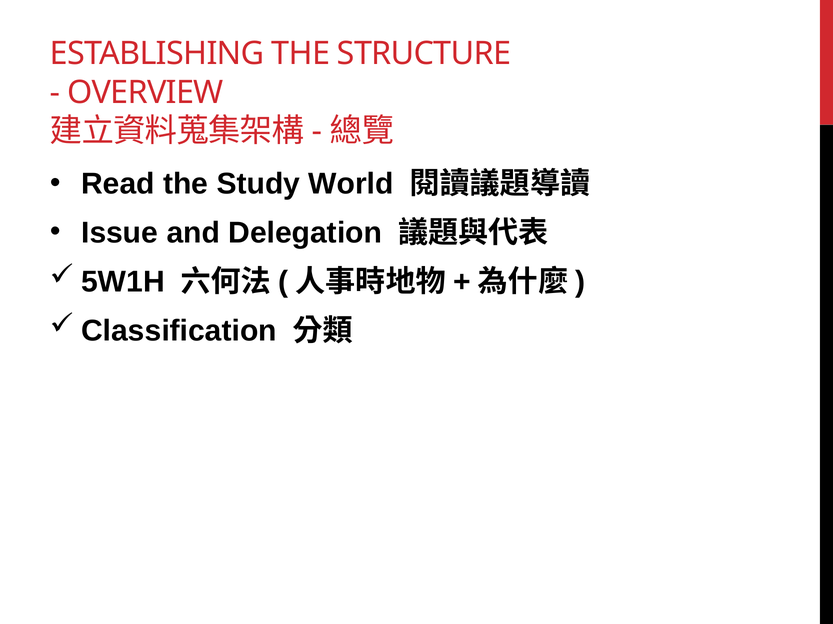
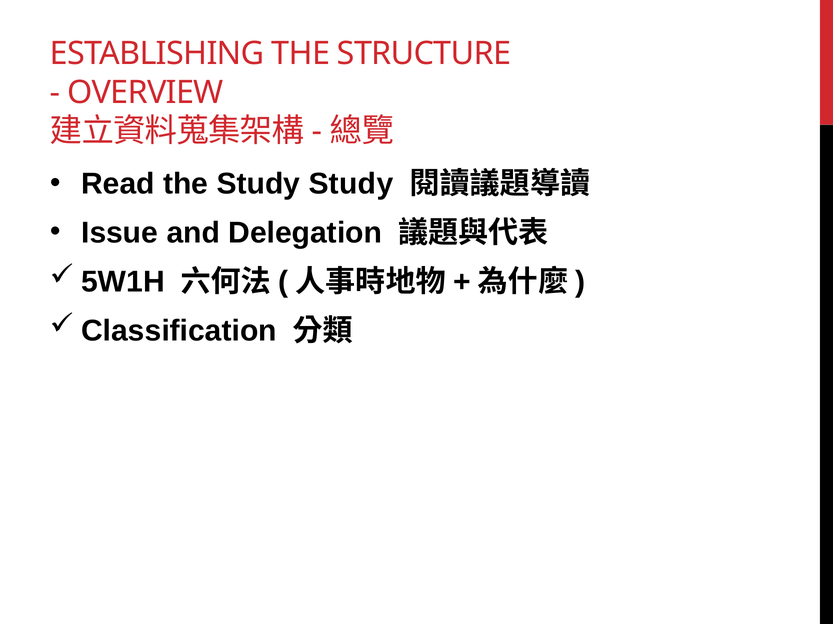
Study World: World -> Study
